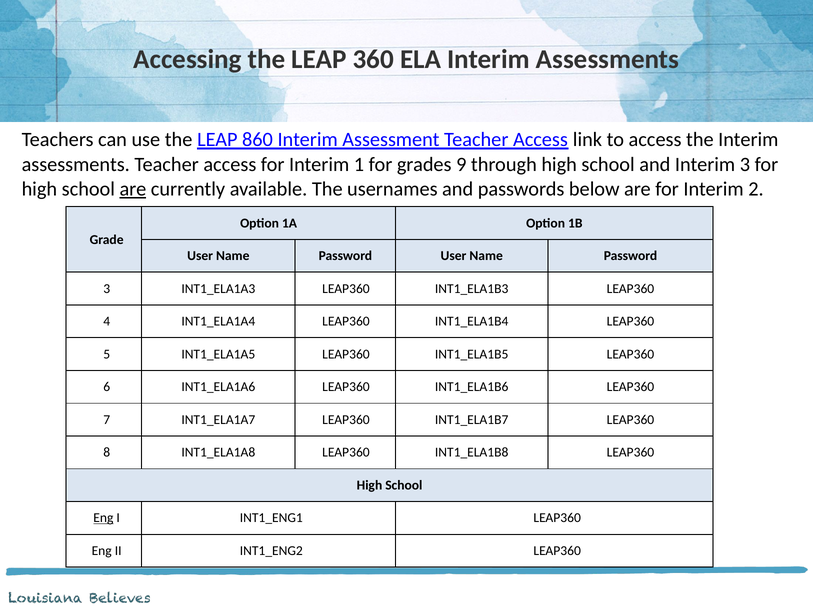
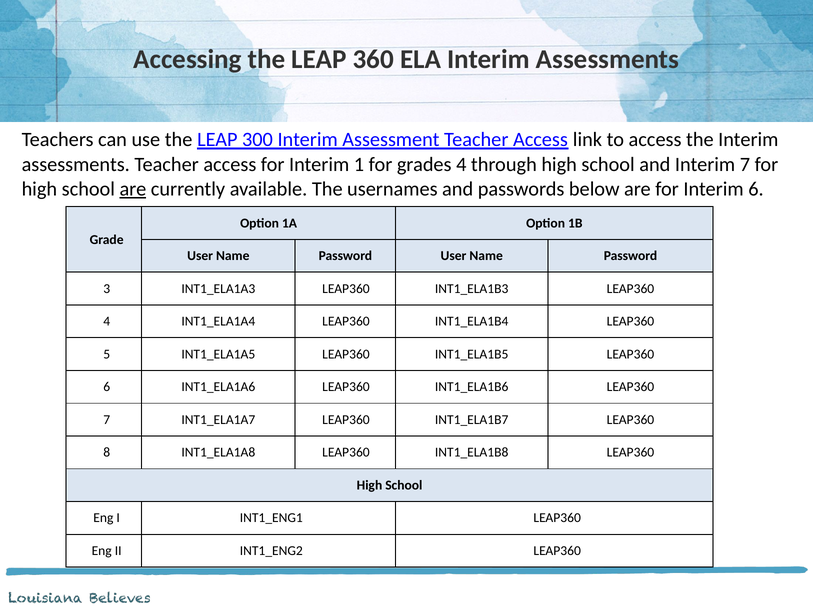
860: 860 -> 300
grades 9: 9 -> 4
Interim 3: 3 -> 7
Interim 2: 2 -> 6
Eng at (103, 518) underline: present -> none
